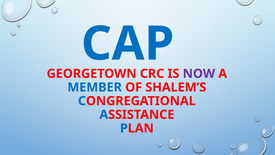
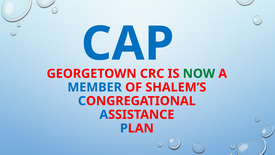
NOW colour: purple -> green
